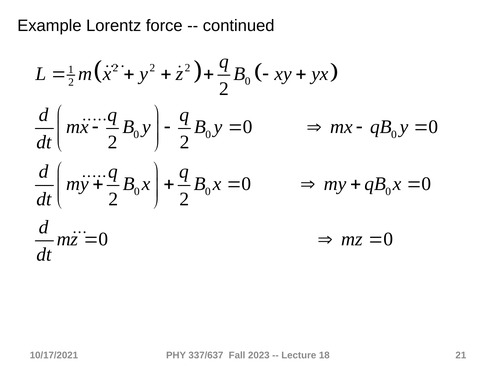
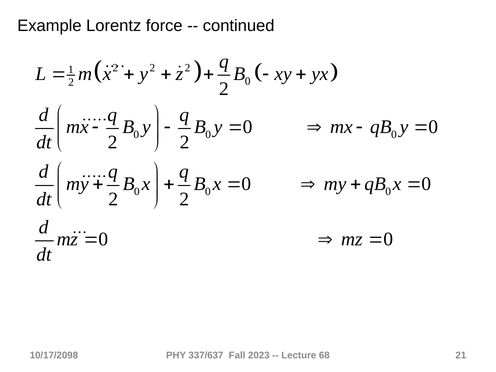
10/17/2021: 10/17/2021 -> 10/17/2098
18: 18 -> 68
